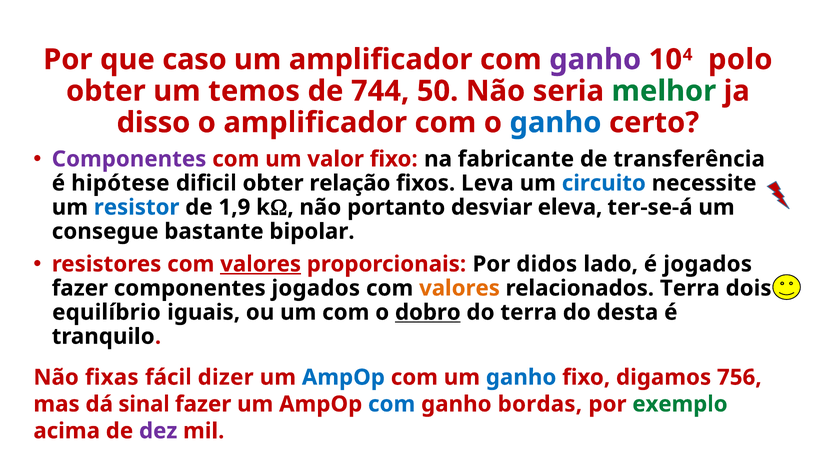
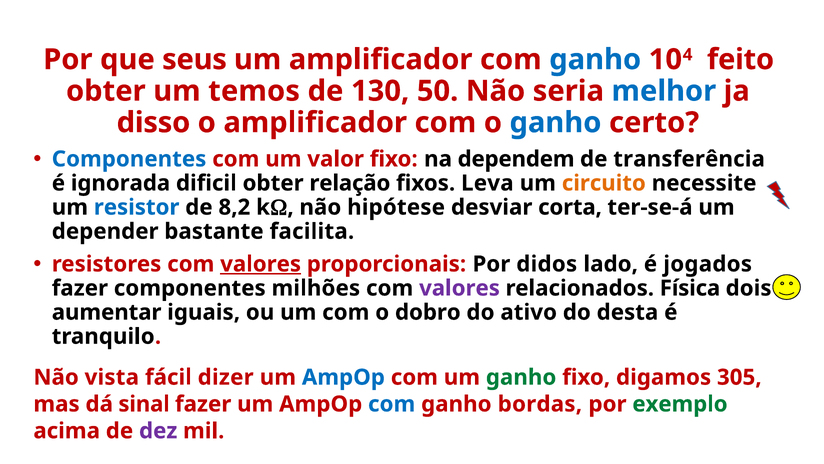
caso: caso -> seus
ganho at (595, 59) colour: purple -> blue
polo: polo -> feito
744: 744 -> 130
melhor colour: green -> blue
Componentes at (129, 159) colour: purple -> blue
fabricante: fabricante -> dependem
hipótese: hipótese -> ignorada
circuito colour: blue -> orange
1,9: 1,9 -> 8,2
portanto: portanto -> hipótese
eleva: eleva -> corta
consegue: consegue -> depender
bipolar: bipolar -> facilita
componentes jogados: jogados -> milhões
valores at (460, 288) colour: orange -> purple
relacionados Terra: Terra -> Física
equilíbrio: equilíbrio -> aumentar
dobro underline: present -> none
do terra: terra -> ativo
fixas: fixas -> vista
ganho at (521, 377) colour: blue -> green
756: 756 -> 305
